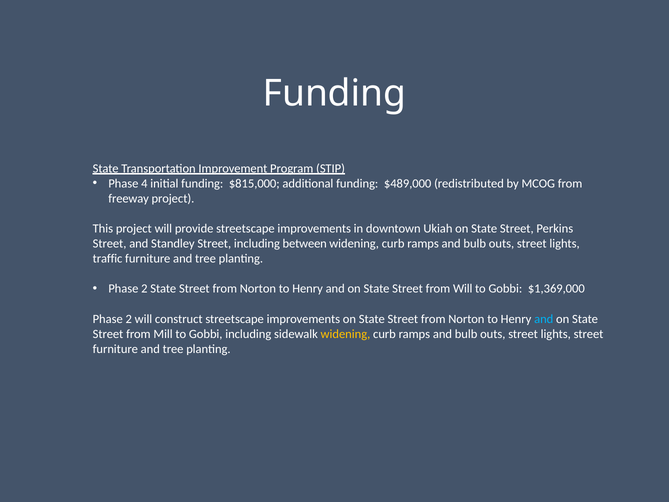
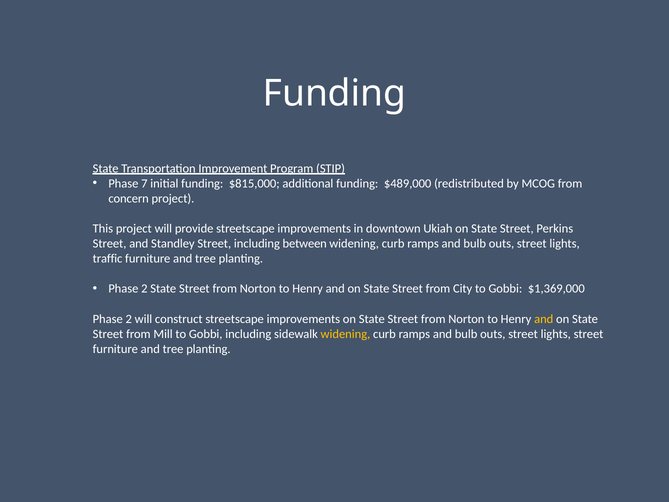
4: 4 -> 7
freeway: freeway -> concern
from Will: Will -> City
and at (544, 319) colour: light blue -> yellow
